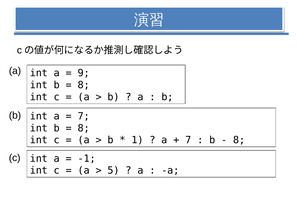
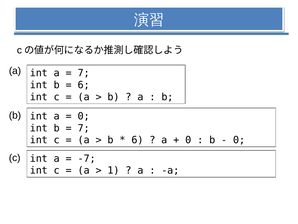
9 at (84, 73): 9 -> 7
8 at (84, 85): 8 -> 6
7 at (84, 116): 7 -> 0
8 at (84, 128): 8 -> 7
1 at (137, 140): 1 -> 6
7 at (188, 140): 7 -> 0
8 at (239, 140): 8 -> 0
-1: -1 -> -7
5: 5 -> 1
